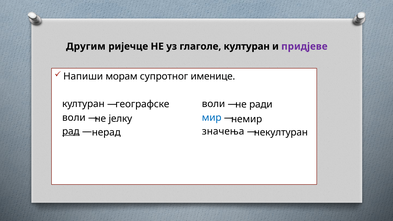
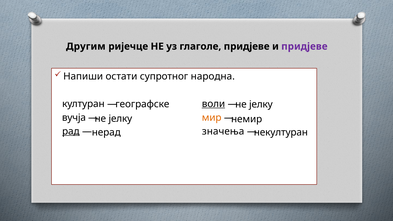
глаголе културан: културан -> придјеве
морам: морам -> остати
именице: именице -> народна
воли at (213, 104) underline: none -> present
ради at (261, 104): ради -> јелку
воли at (74, 118): воли -> вучја
мир colour: blue -> orange
